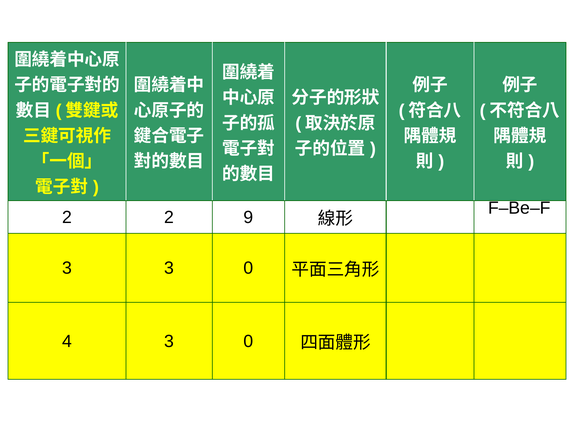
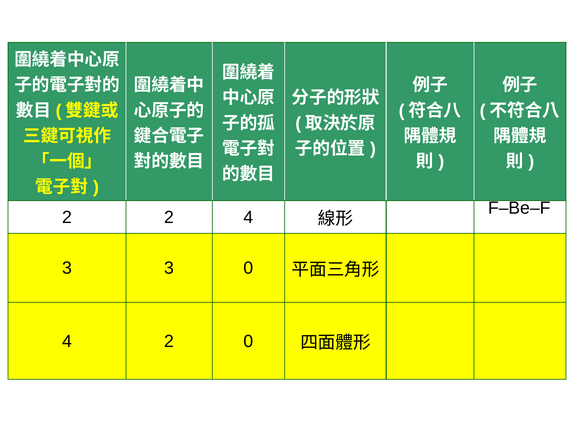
2 9: 9 -> 4
4 3: 3 -> 2
